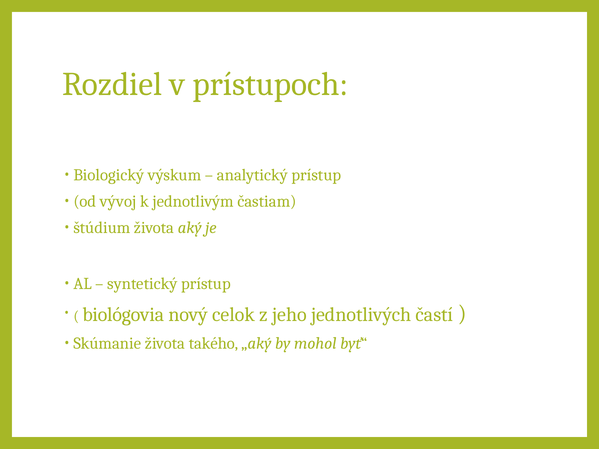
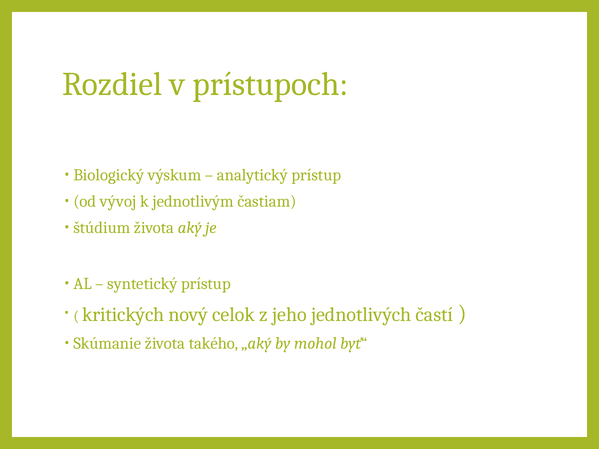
biológovia: biológovia -> kritických
